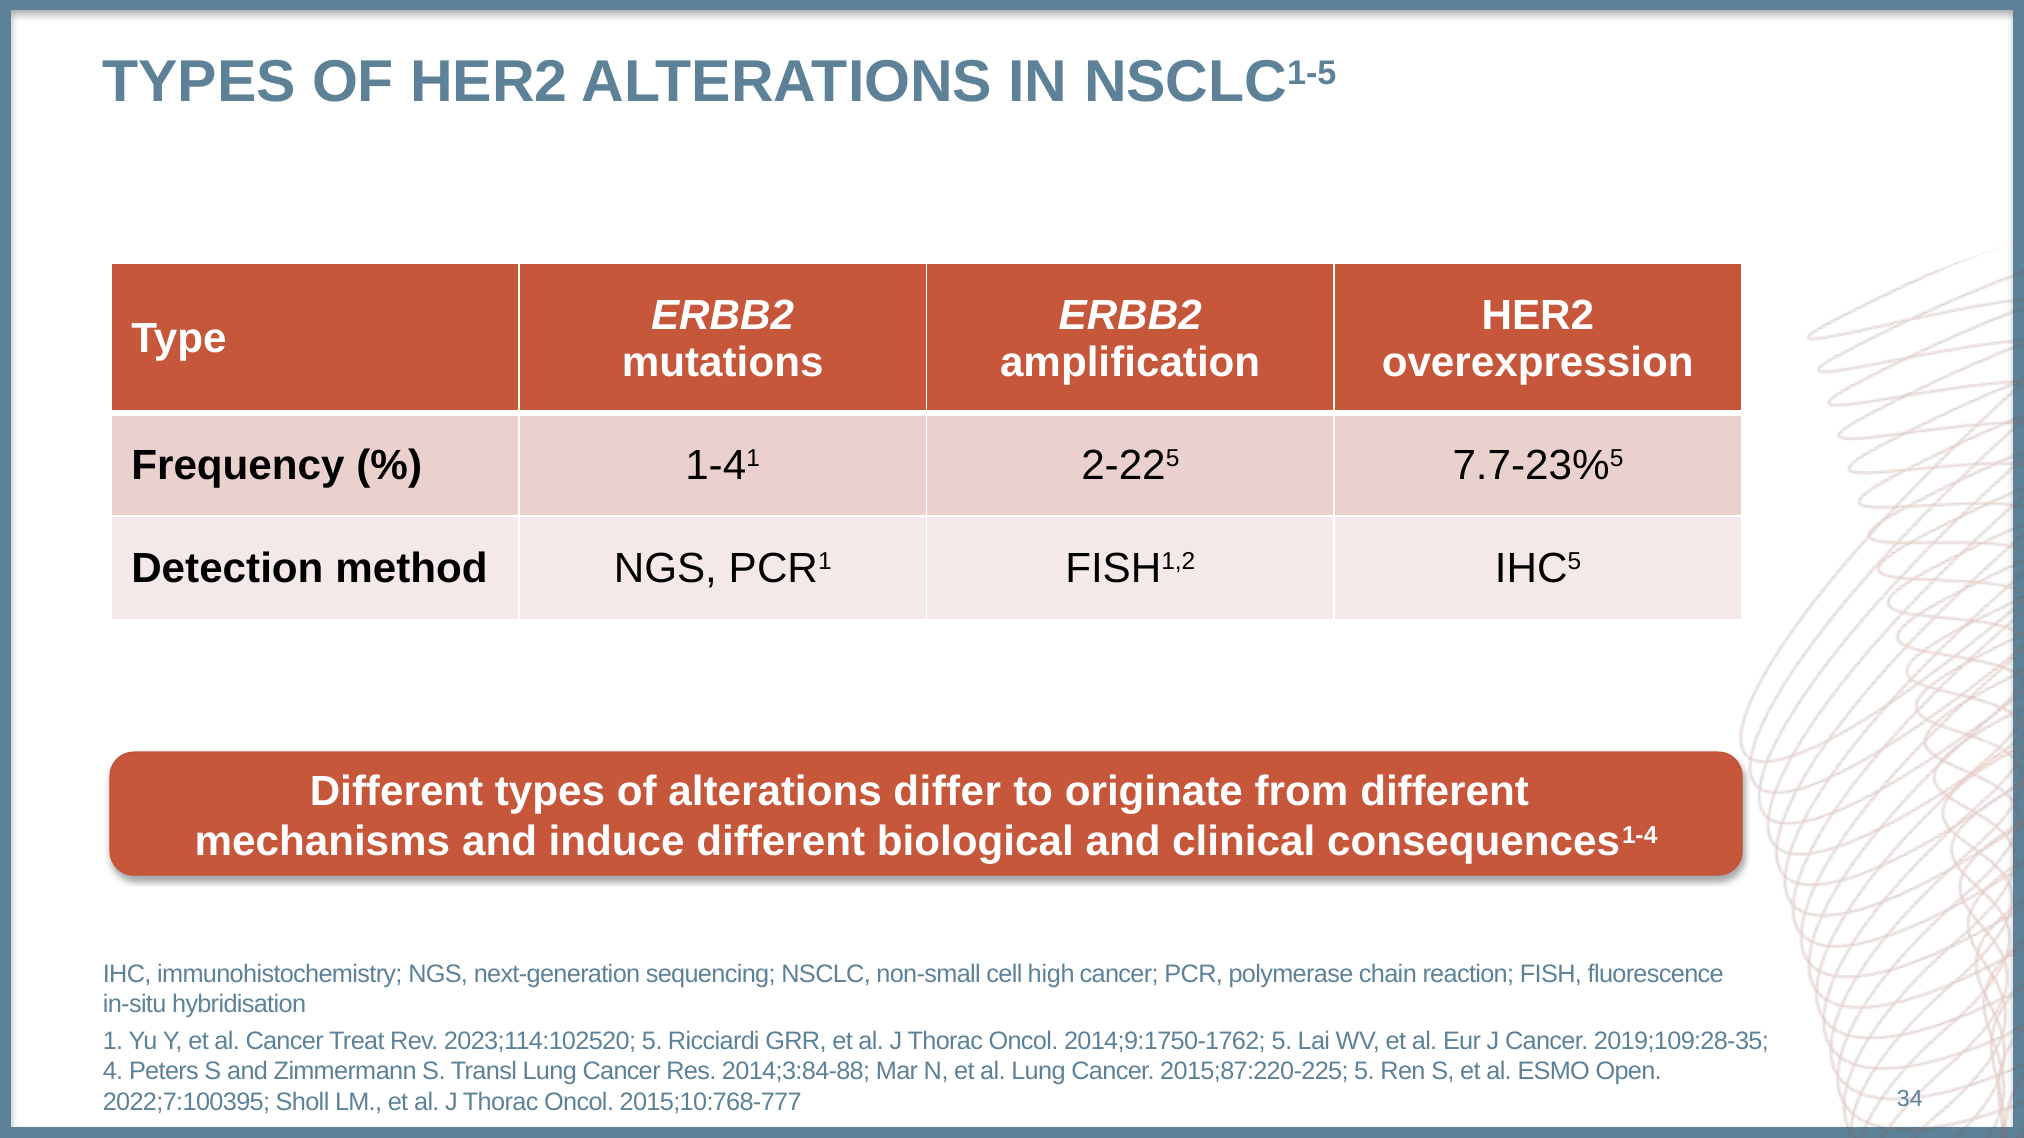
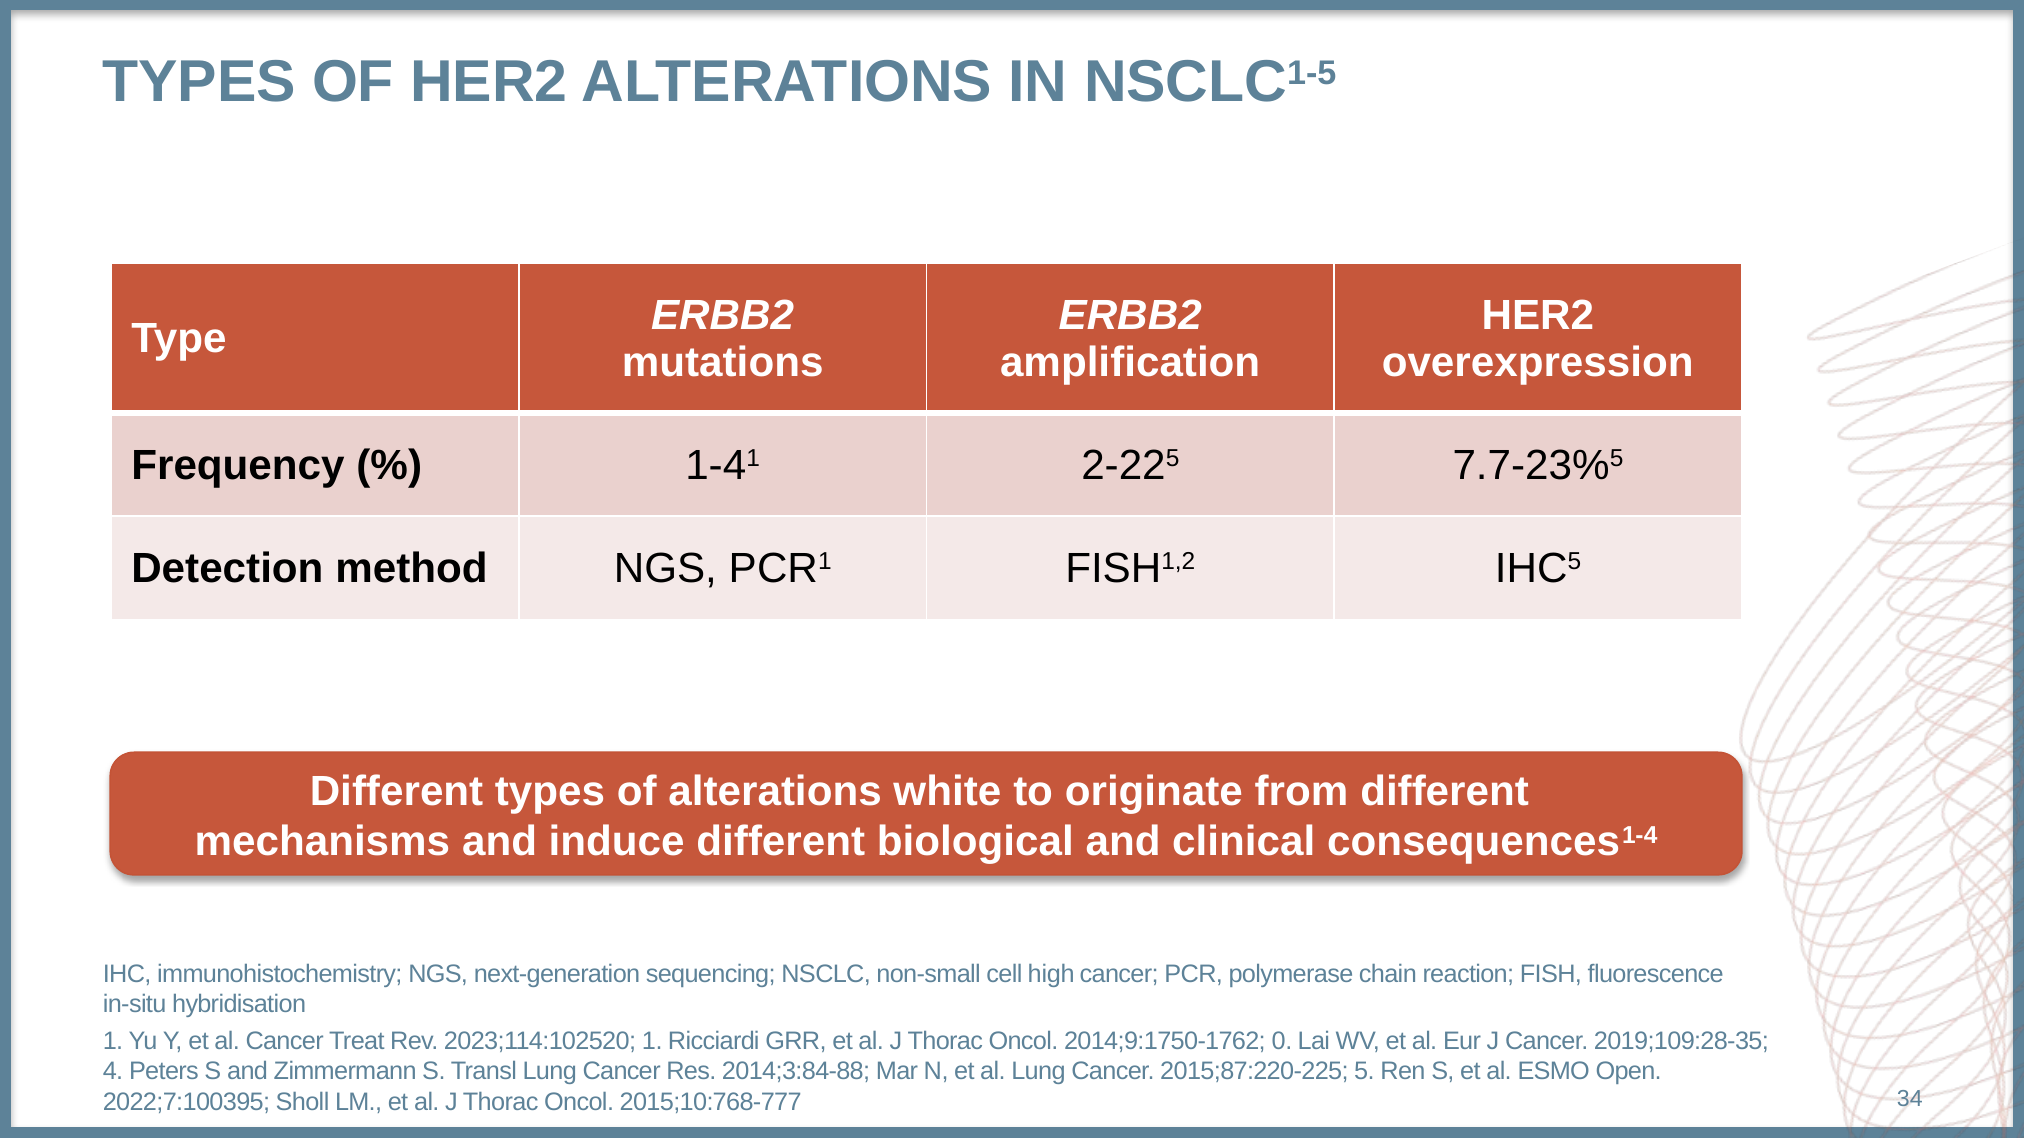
differ: differ -> white
2023;114:102520 5: 5 -> 1
2014;9:1750-1762 5: 5 -> 0
